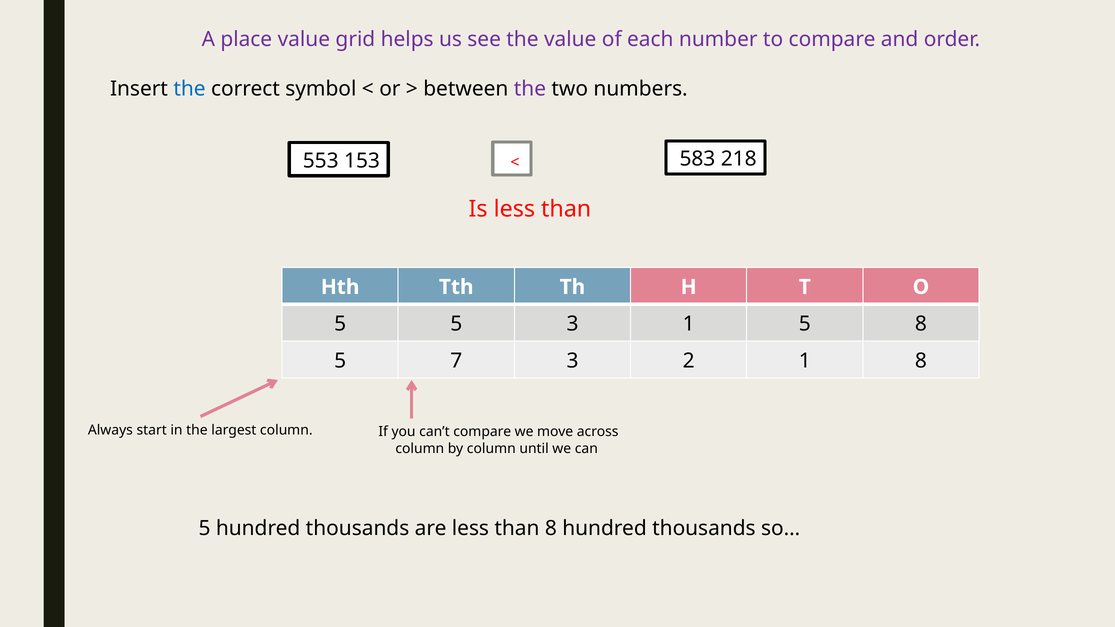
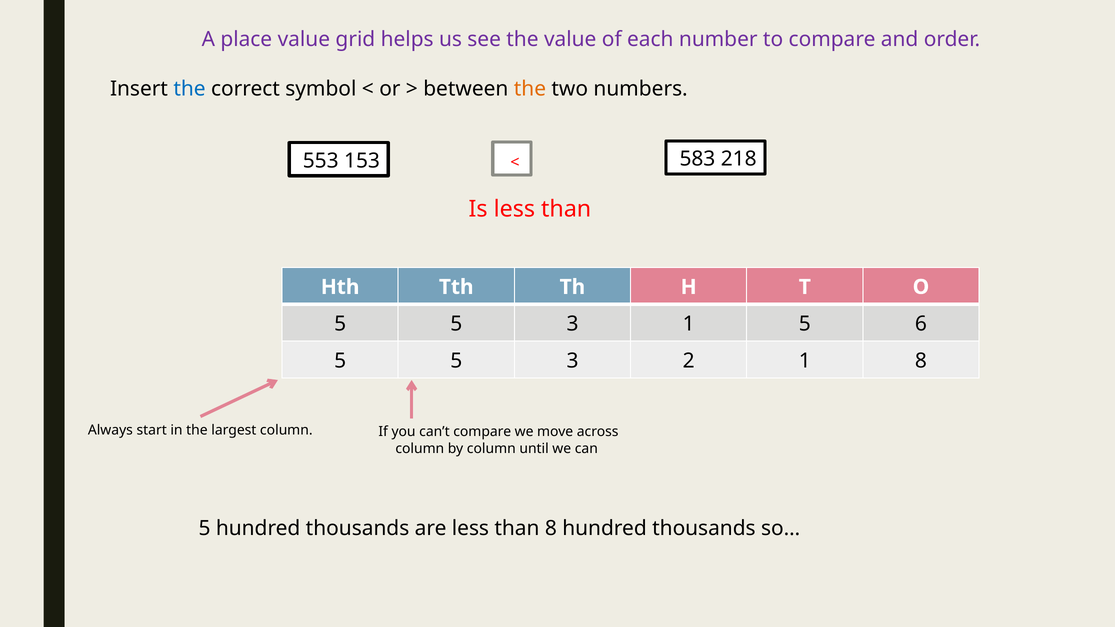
the at (530, 89) colour: purple -> orange
5 8: 8 -> 6
7 at (456, 361): 7 -> 5
